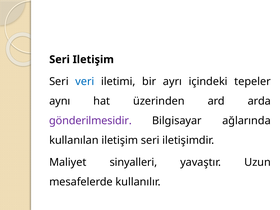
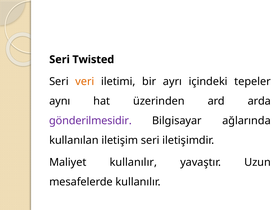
Seri Iletişim: Iletişim -> Twisted
veri colour: blue -> orange
Maliyet sinyalleri: sinyalleri -> kullanılır
